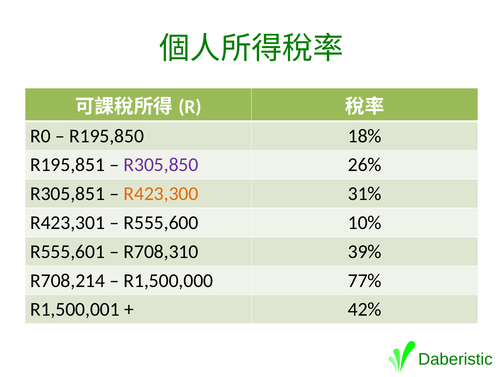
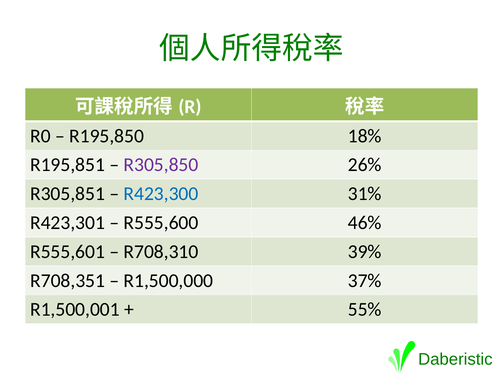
R423,300 colour: orange -> blue
10%: 10% -> 46%
R708,214: R708,214 -> R708,351
77%: 77% -> 37%
42%: 42% -> 55%
